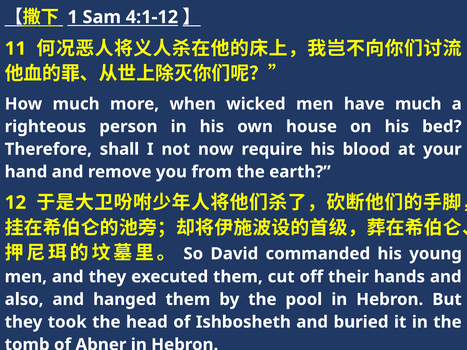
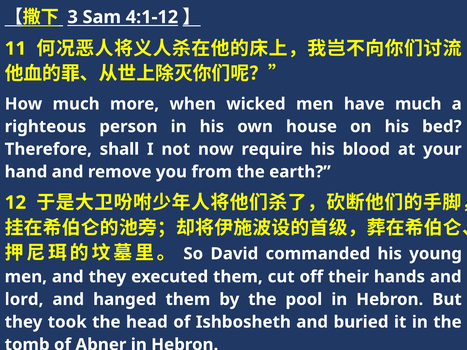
1: 1 -> 3
also: also -> lord
